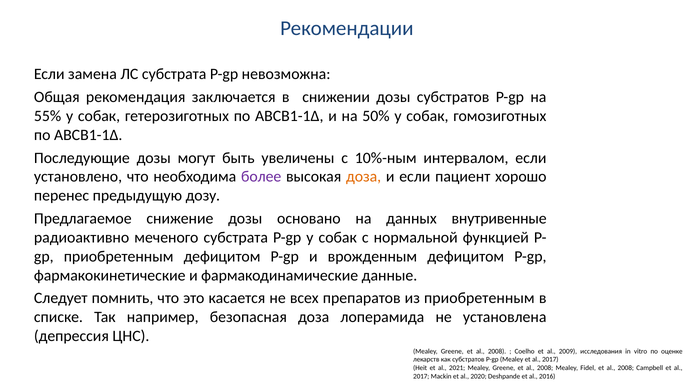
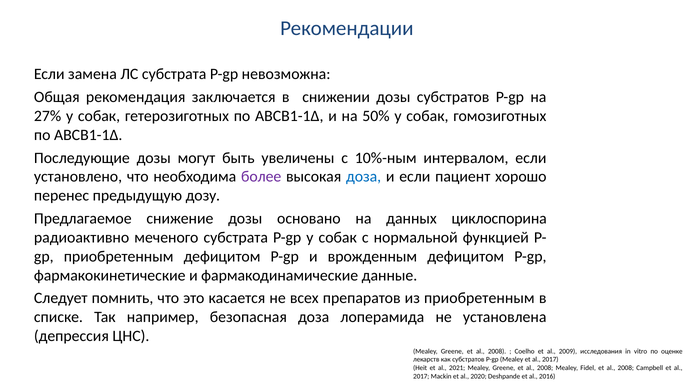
55%: 55% -> 27%
доза at (364, 177) colour: orange -> blue
внутривенные: внутривенные -> циклоспорина
